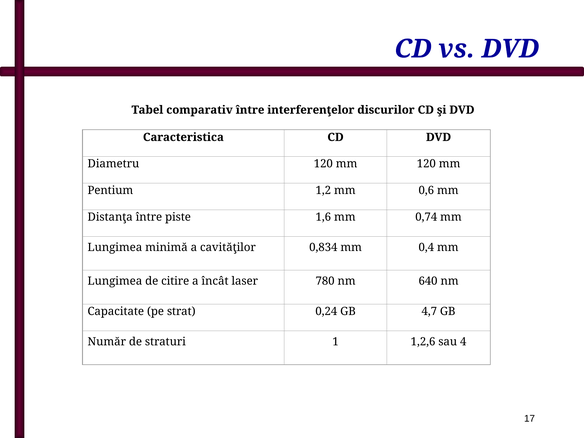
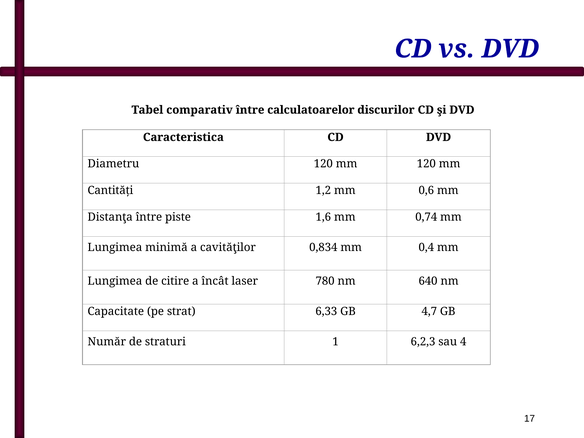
interferenţelor: interferenţelor -> calculatoarelor
Pentium: Pentium -> Cantităţi
0,24: 0,24 -> 6,33
1,2,6: 1,2,6 -> 6,2,3
